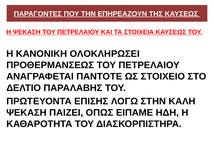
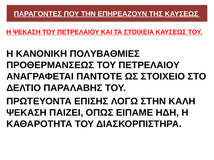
ΟΛΟΚΛΗΡΩΣΕΙ: ΟΛΟΚΛΗΡΩΣΕΙ -> ΠΟΛΥΒΑΘΜΙΕΣ
